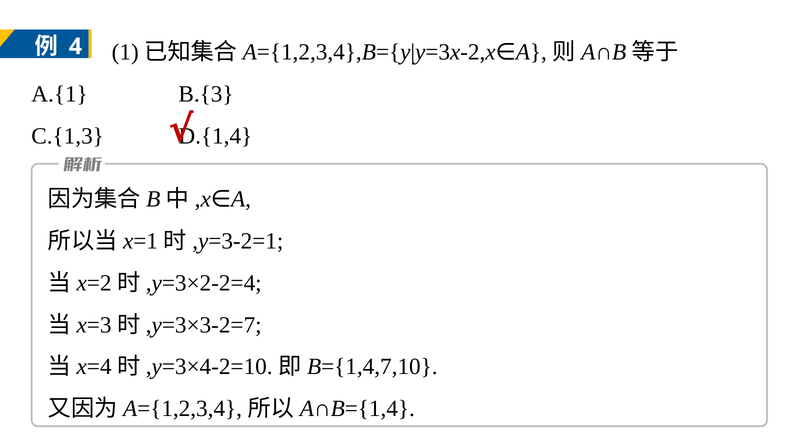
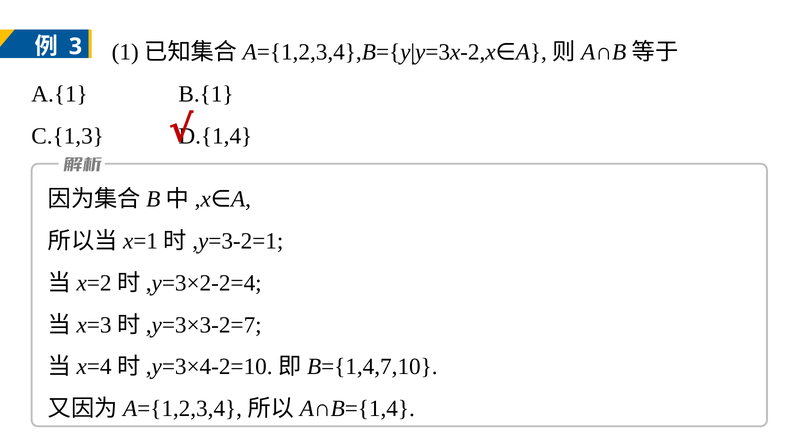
4: 4 -> 3
B.{3: B.{3 -> B.{1
